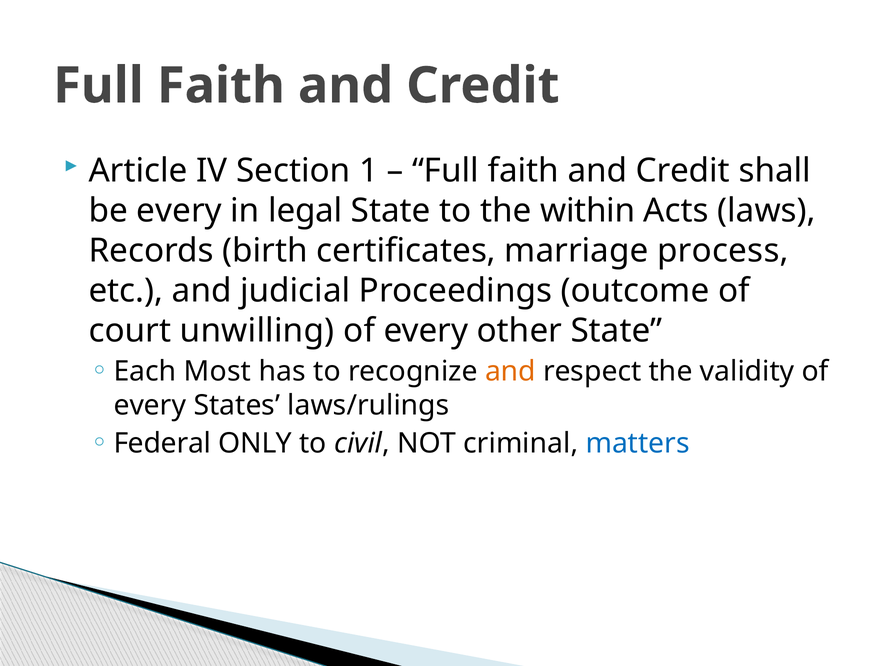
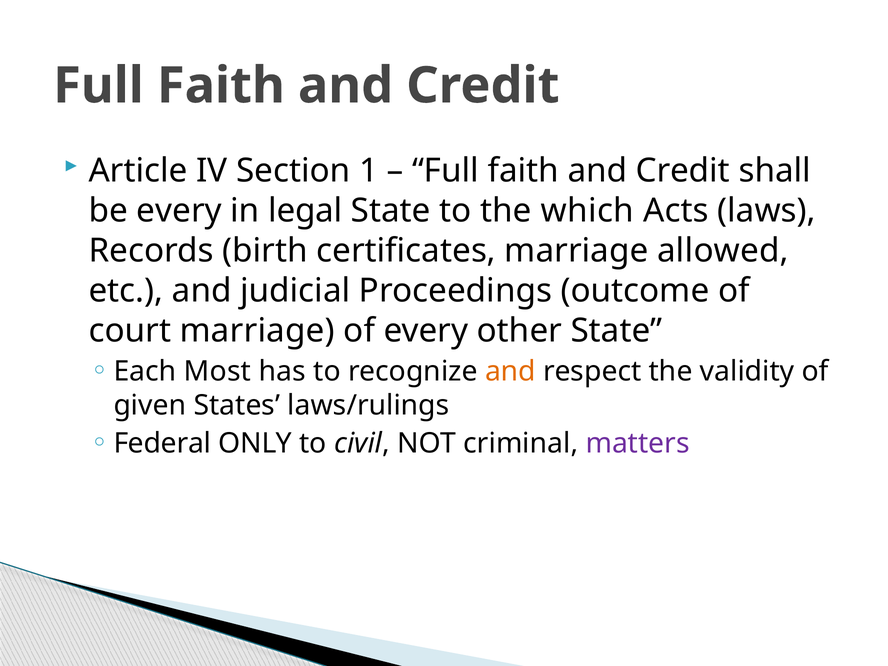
within: within -> which
process: process -> allowed
court unwilling: unwilling -> marriage
every at (150, 405): every -> given
matters colour: blue -> purple
